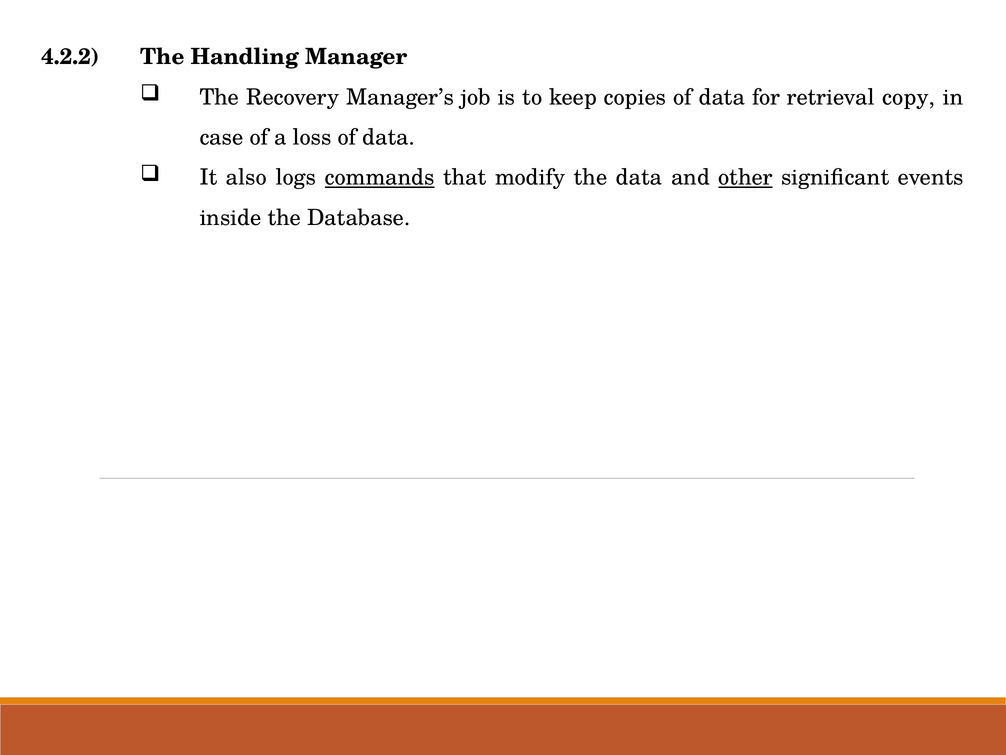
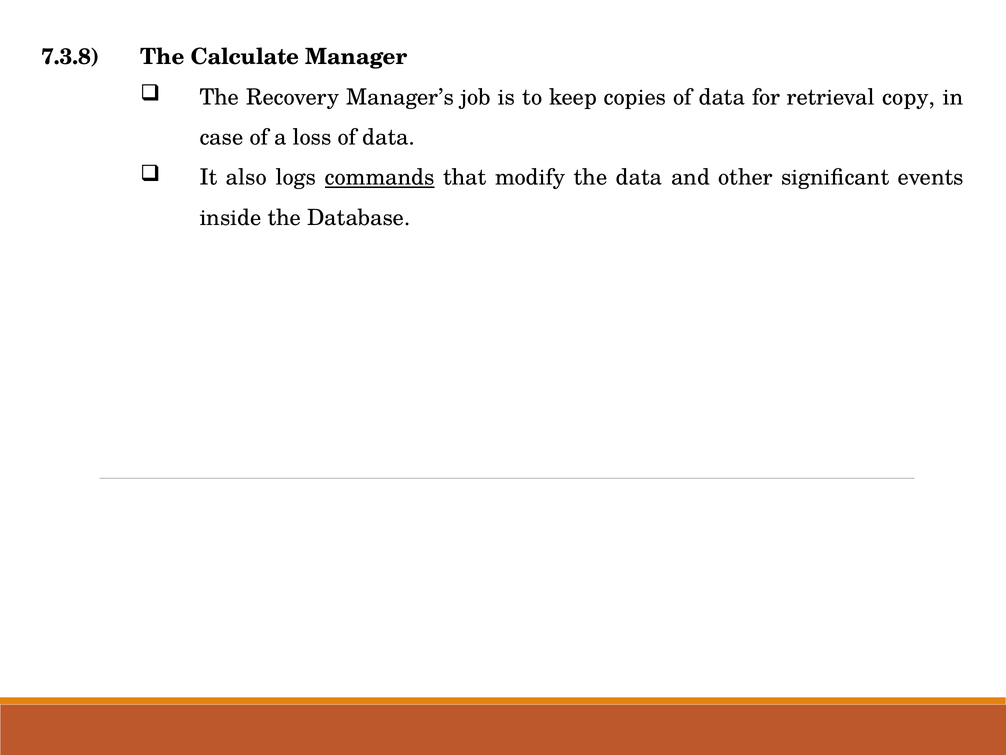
4.2.2: 4.2.2 -> 7.3.8
Handling: Handling -> Calculate
other underline: present -> none
